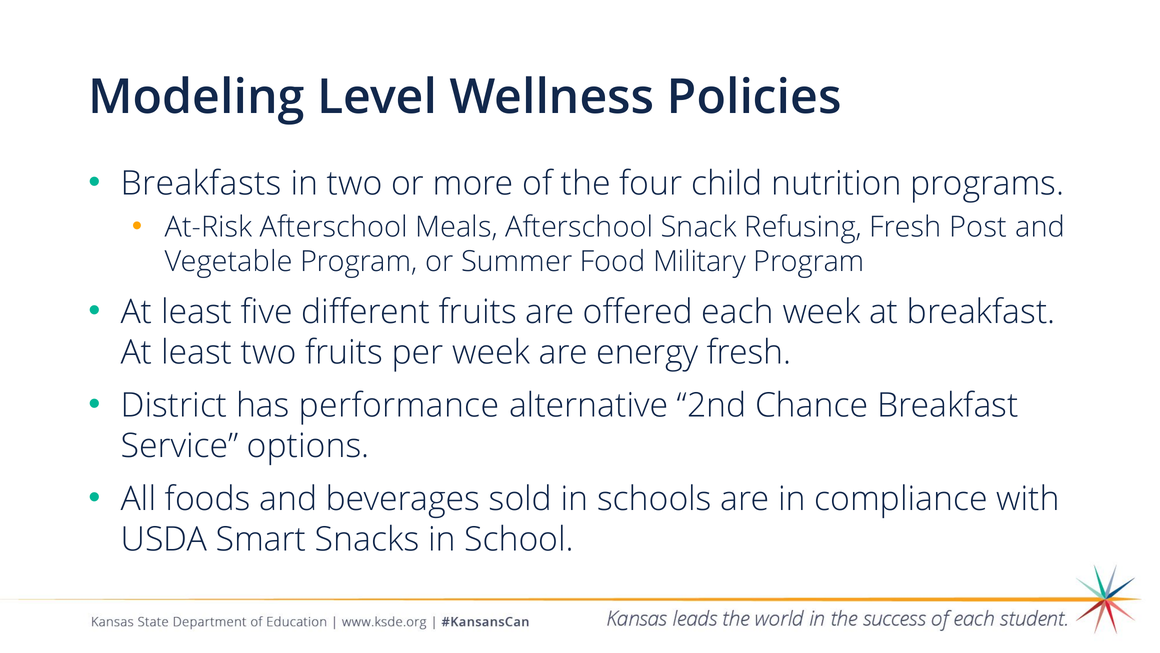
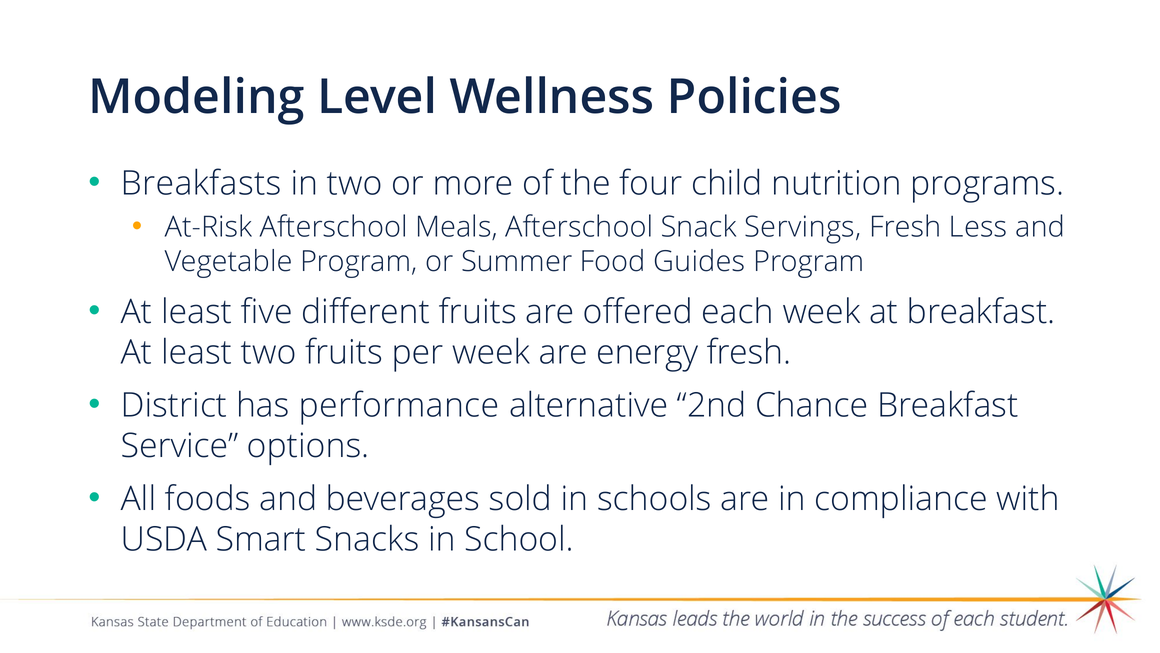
Refusing: Refusing -> Servings
Post: Post -> Less
Military: Military -> Guides
